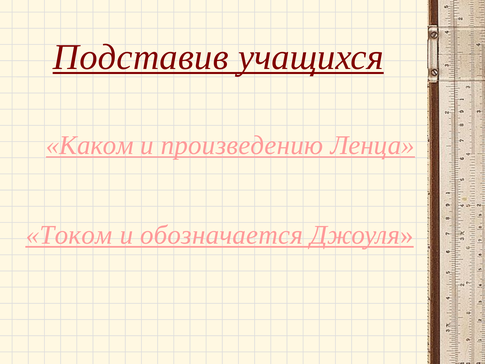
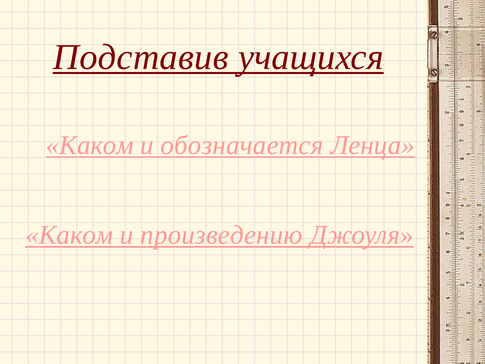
произведению: произведению -> обозначается
Током at (69, 235): Током -> Каком
обозначается: обозначается -> произведению
